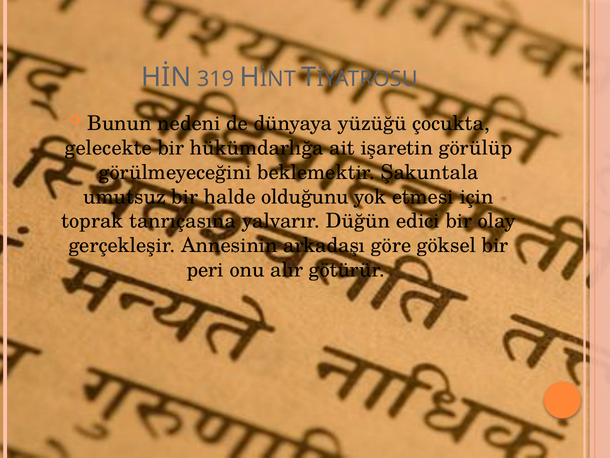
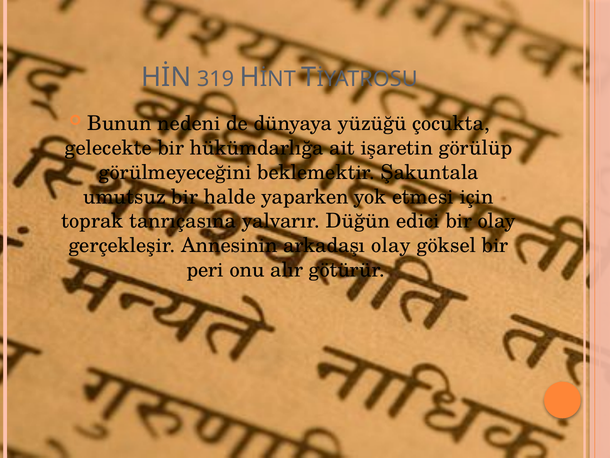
olduğunu: olduğunu -> yaparken
arkadaşı göre: göre -> olay
